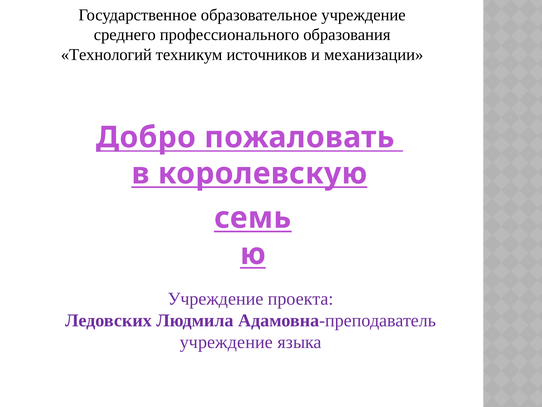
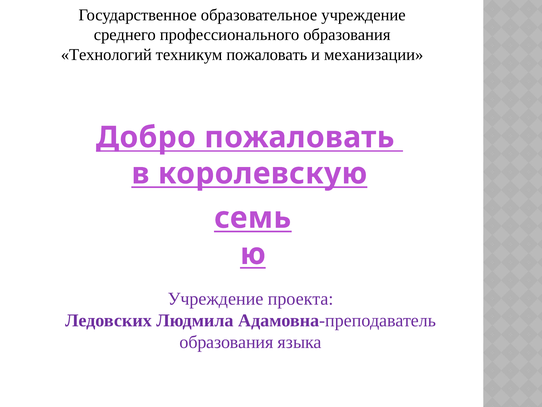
техникум источников: источников -> пожаловать
учреждение at (226, 342): учреждение -> образования
